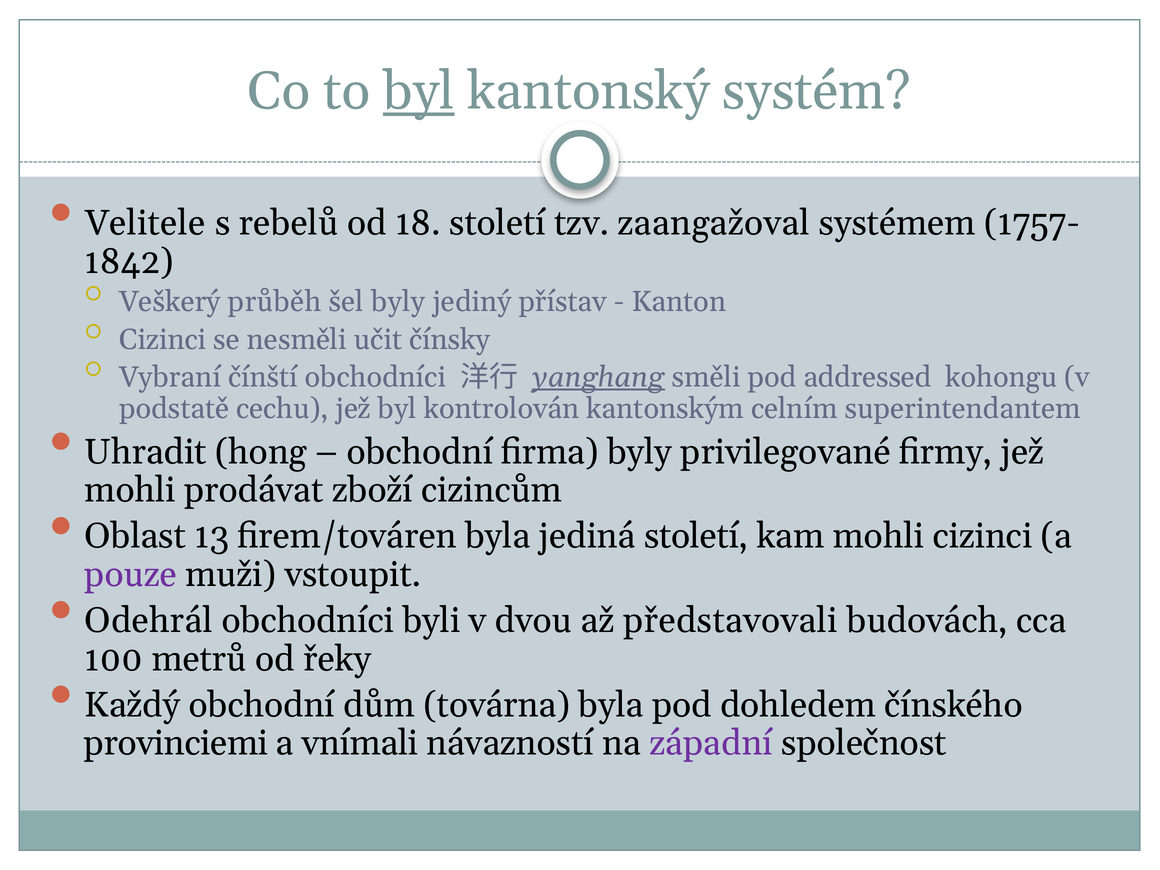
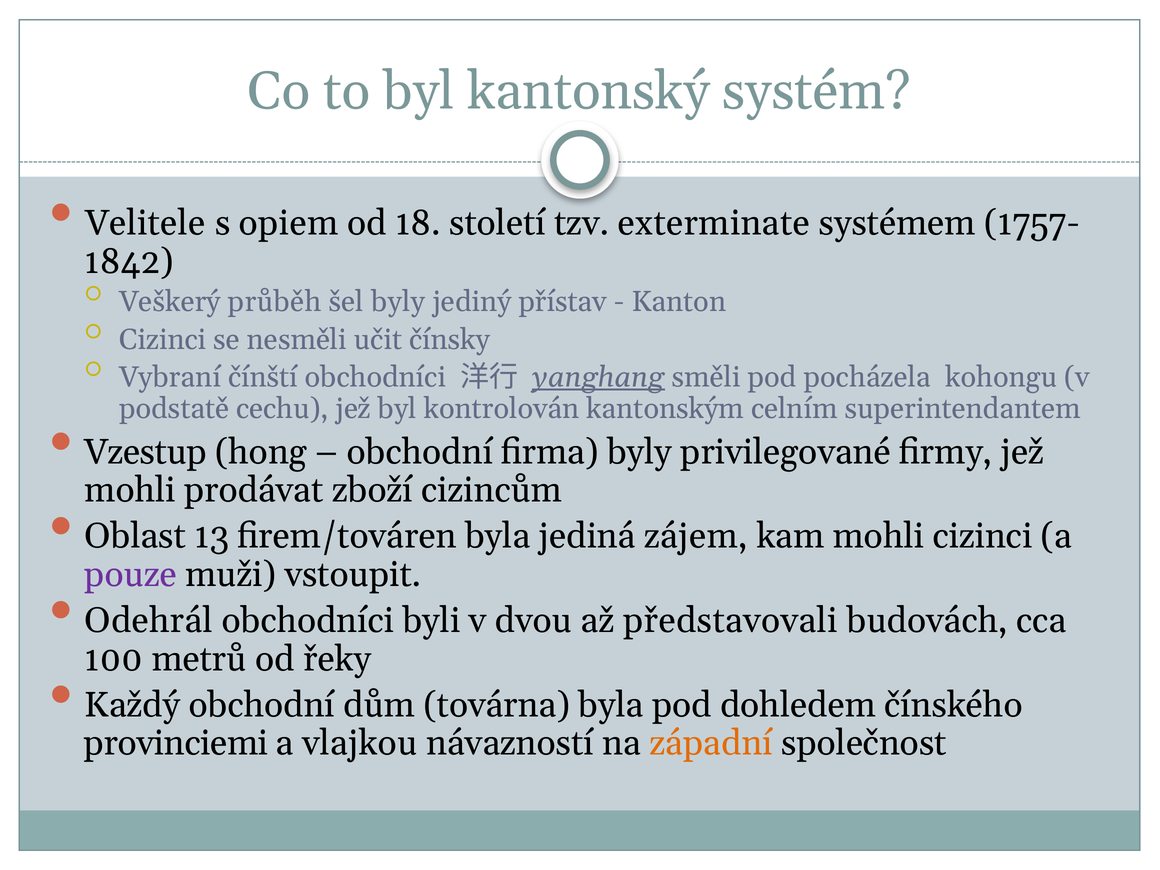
byl at (419, 91) underline: present -> none
rebelů: rebelů -> opiem
zaangažoval: zaangažoval -> exterminate
addressed: addressed -> pocházela
Uhradit: Uhradit -> Vzestup
jediná století: století -> zájem
vnímali: vnímali -> vlajkou
západní colour: purple -> orange
